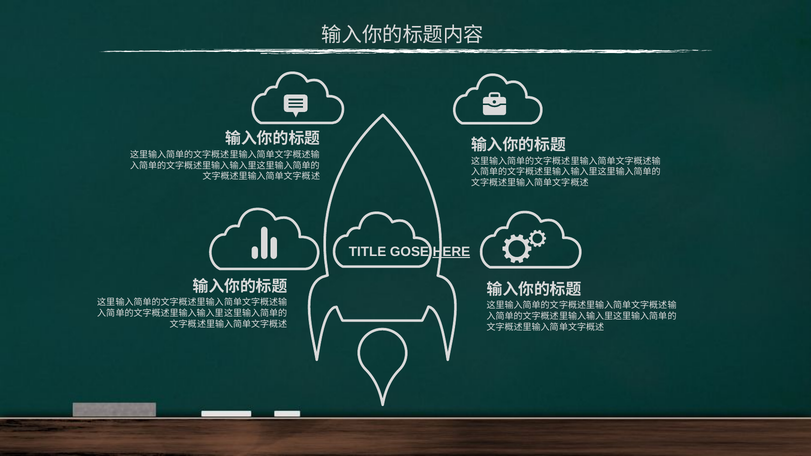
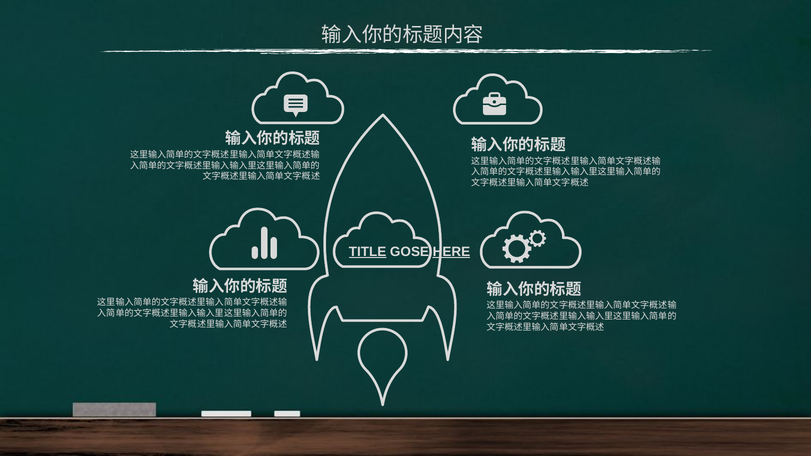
TITLE underline: none -> present
